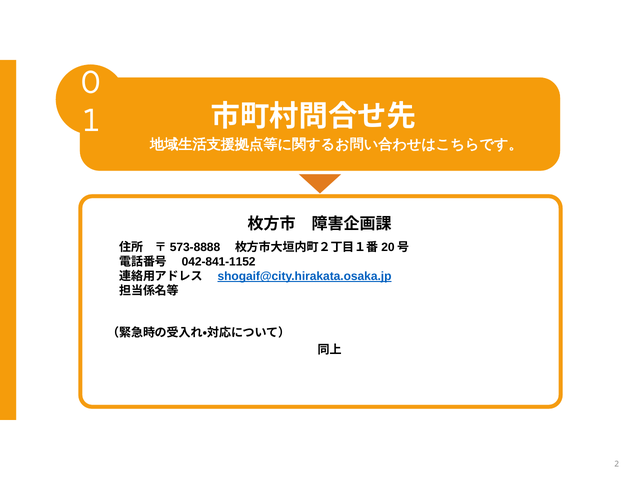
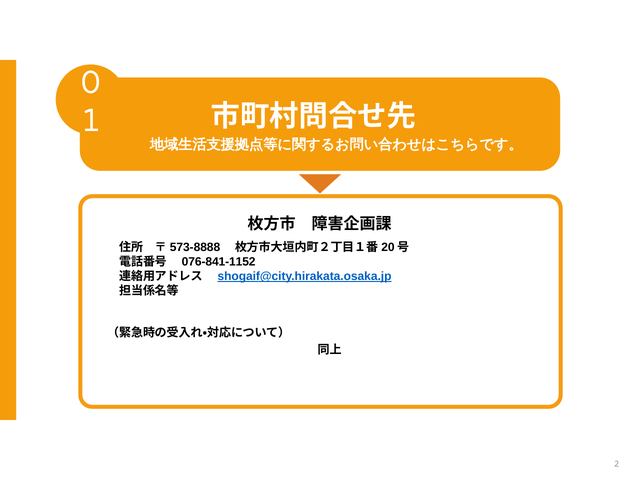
042-841-1152: 042-841-1152 -> 076-841-1152
